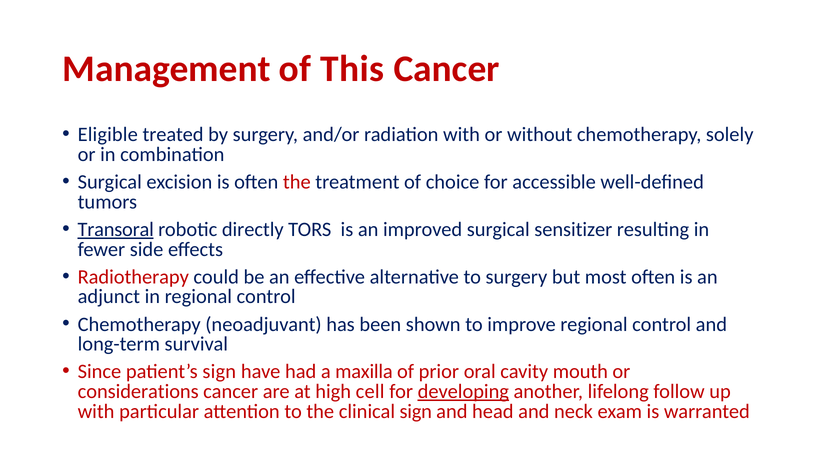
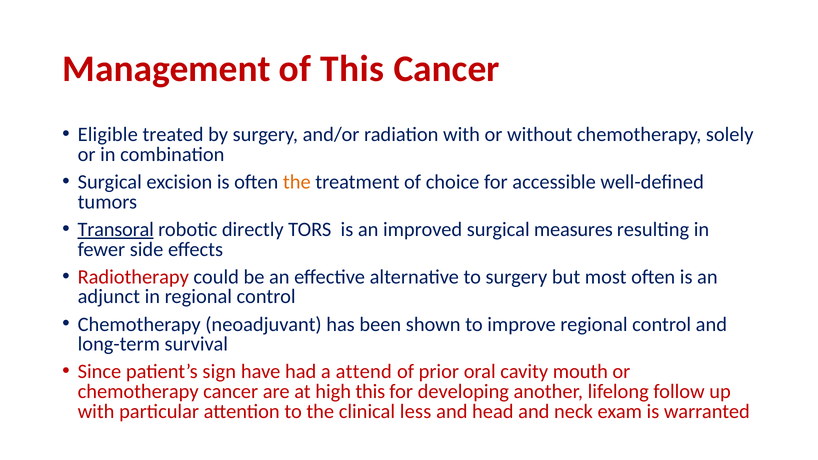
the at (297, 182) colour: red -> orange
sensitizer: sensitizer -> measures
maxilla: maxilla -> attend
considerations at (138, 392): considerations -> chemotherapy
high cell: cell -> this
developing underline: present -> none
clinical sign: sign -> less
